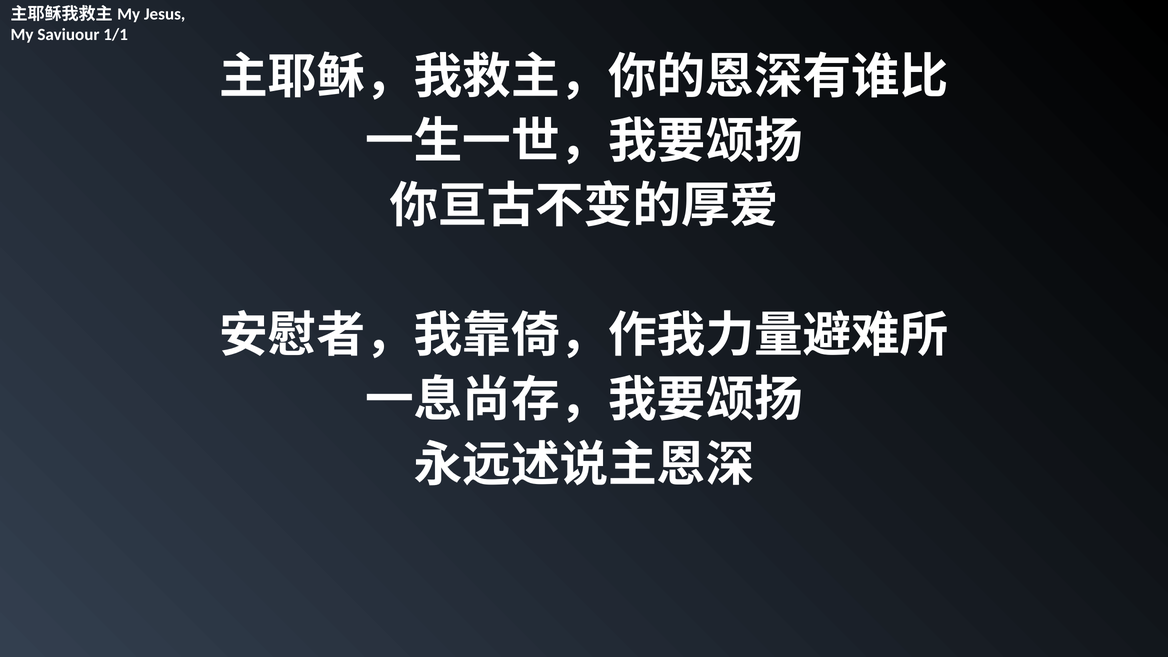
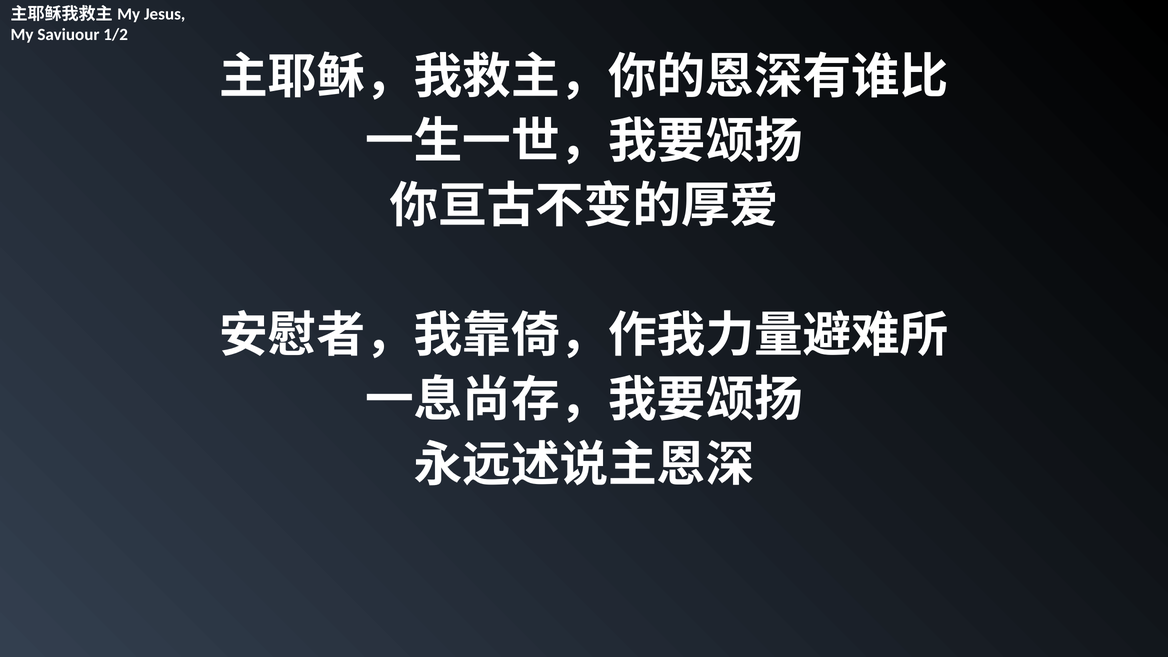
1/1: 1/1 -> 1/2
